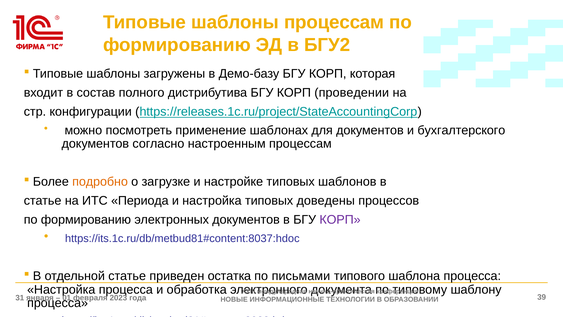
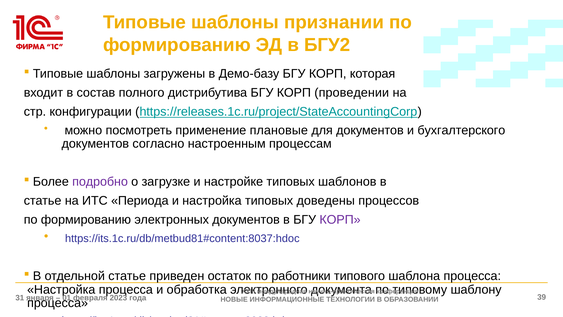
шаблоны процессам: процессам -> признании
шаблонах: шаблонах -> плановые
подробно colour: orange -> purple
остатка: остатка -> остаток
письмами: письмами -> работники
